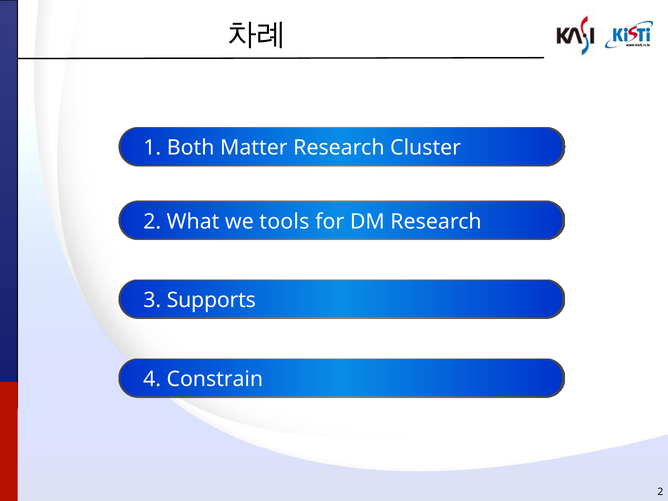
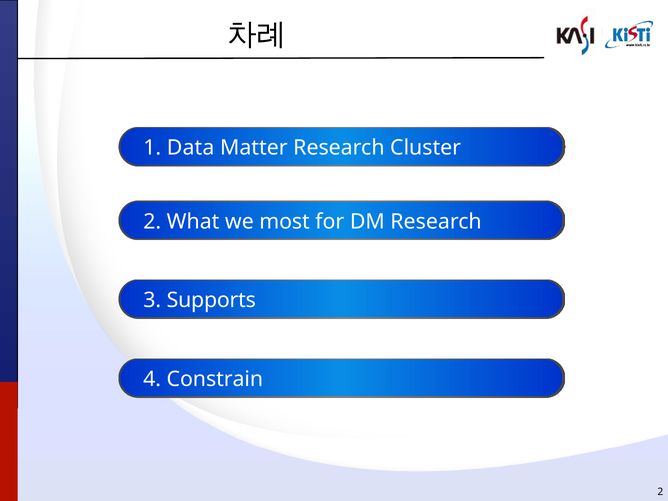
Both: Both -> Data
tools: tools -> most
